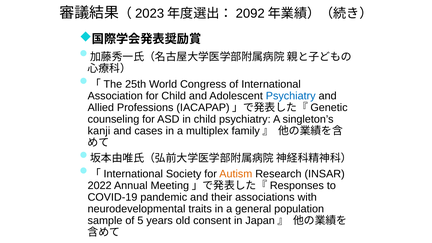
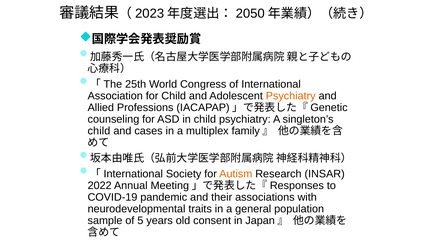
2092: 2092 -> 2050
Psychiatry at (291, 96) colour: blue -> orange
kanji at (99, 131): kanji -> child
